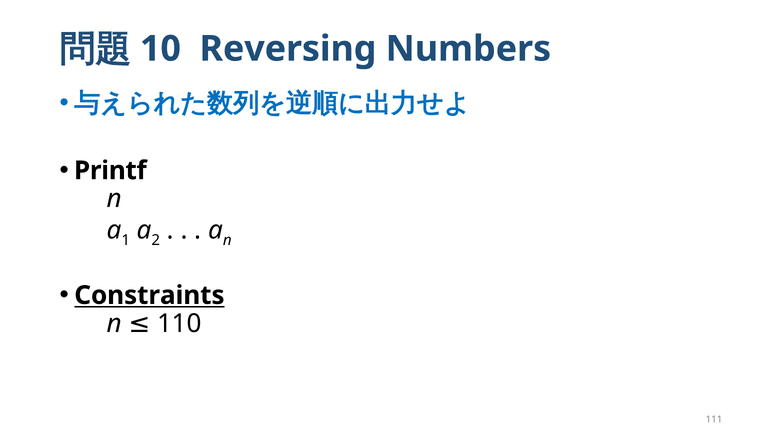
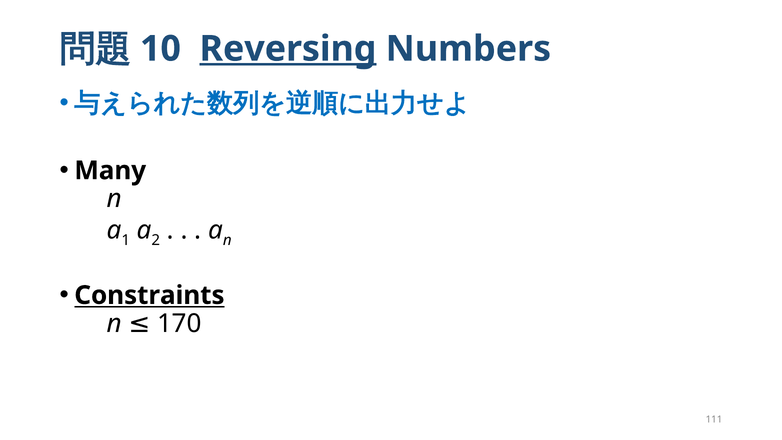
Reversing underline: none -> present
Printf: Printf -> Many
110: 110 -> 170
